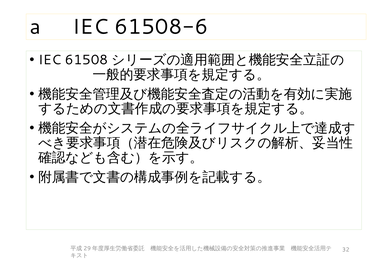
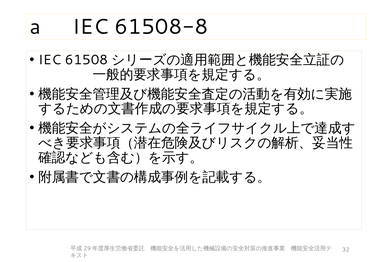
61508-6: 61508-6 -> 61508-8
